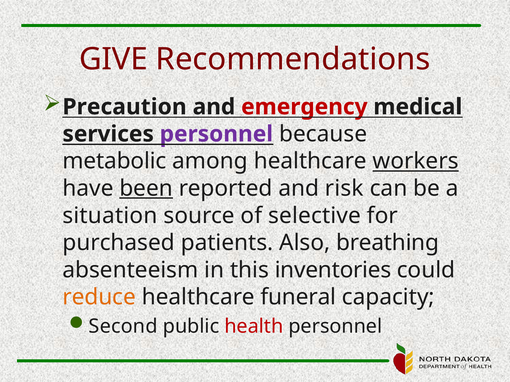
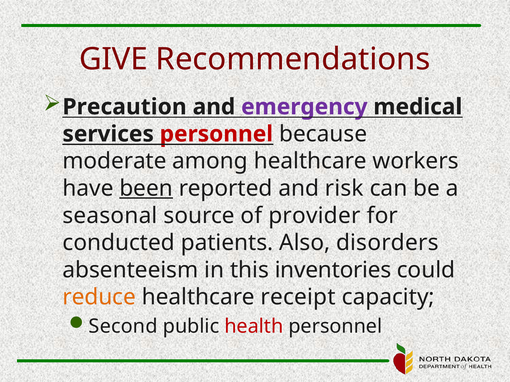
emergency colour: red -> purple
personnel at (216, 134) colour: purple -> red
metabolic: metabolic -> moderate
workers underline: present -> none
situation: situation -> seasonal
selective: selective -> provider
purchased: purchased -> conducted
breathing: breathing -> disorders
funeral: funeral -> receipt
